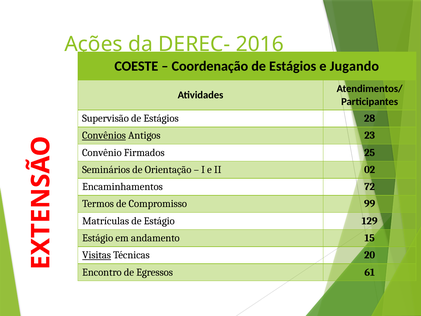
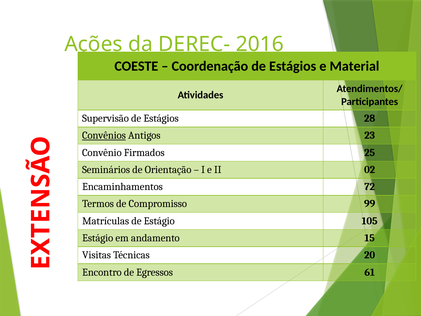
Jugando: Jugando -> Material
129: 129 -> 105
Visitas underline: present -> none
